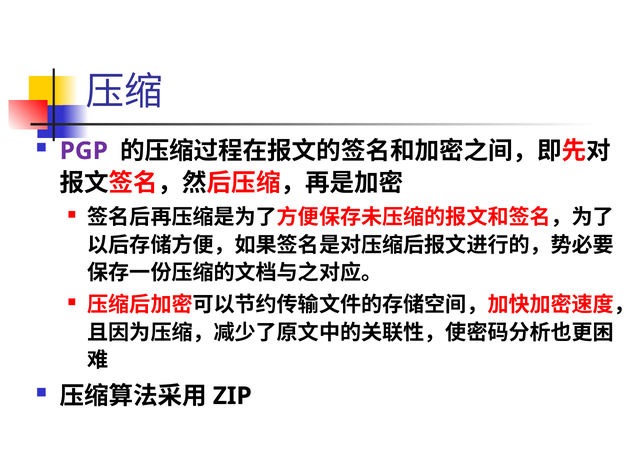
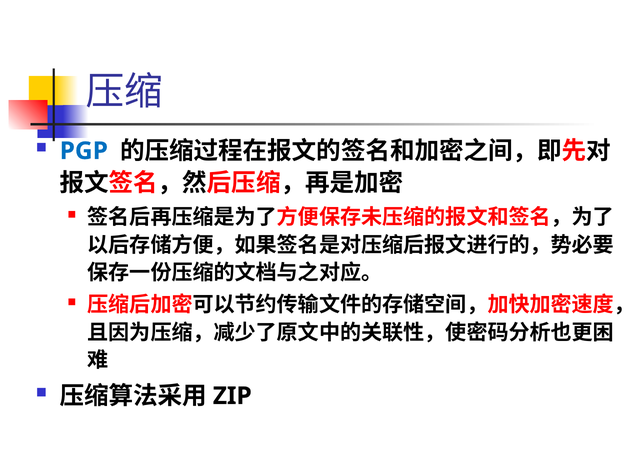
PGP colour: purple -> blue
